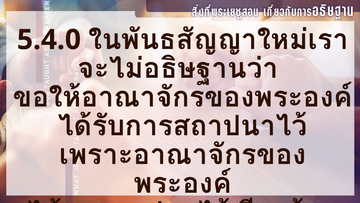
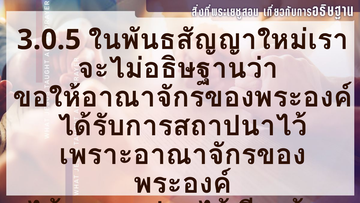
5.4.0: 5.4.0 -> 3.0.5
